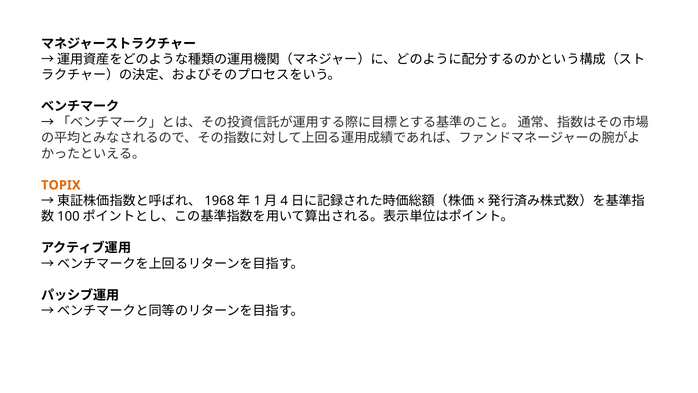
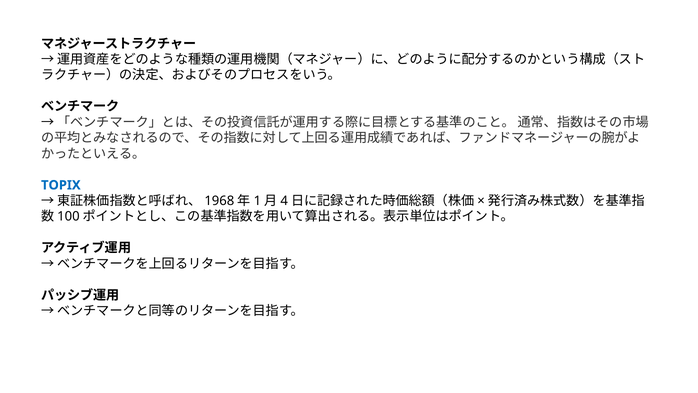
TOPIX colour: orange -> blue
